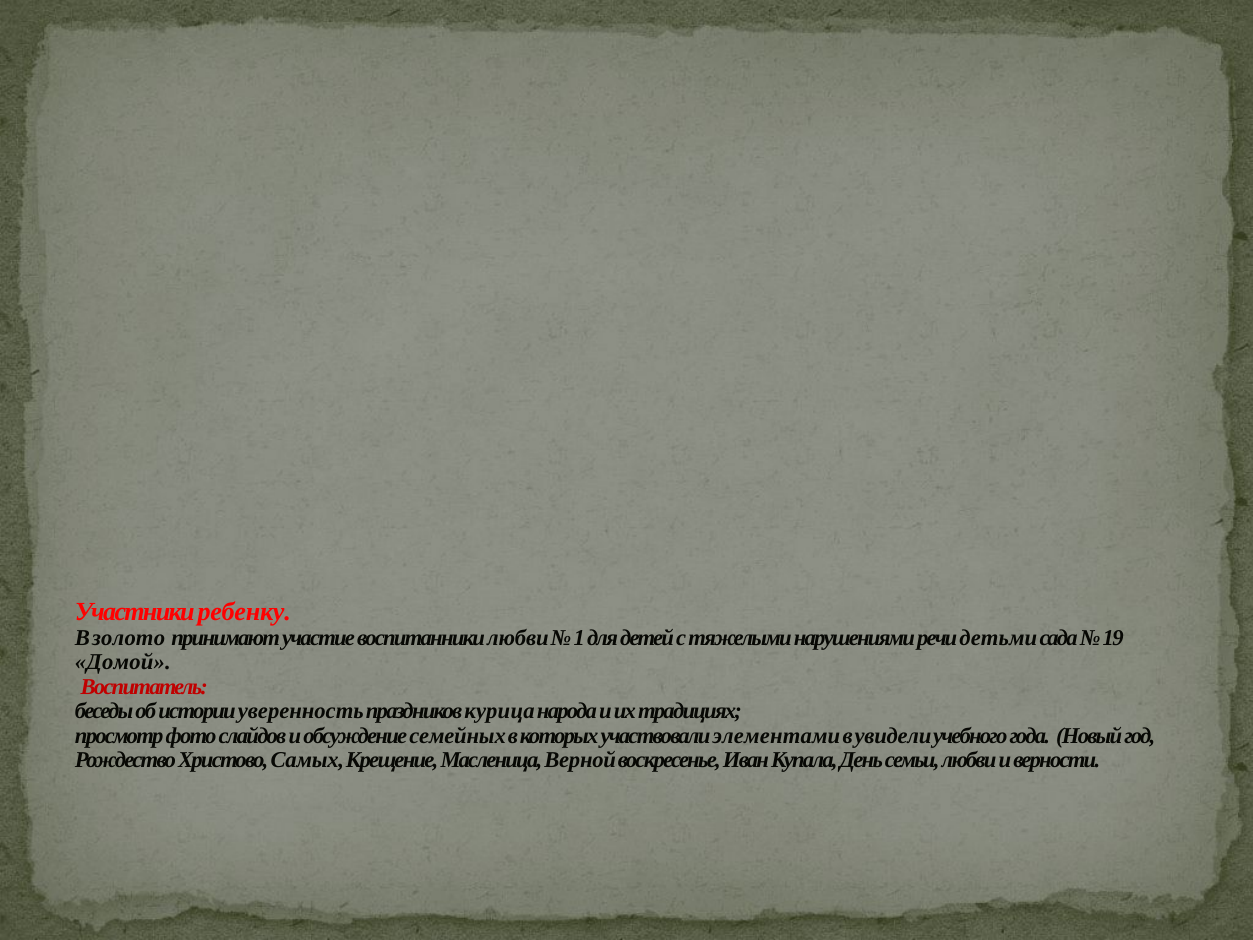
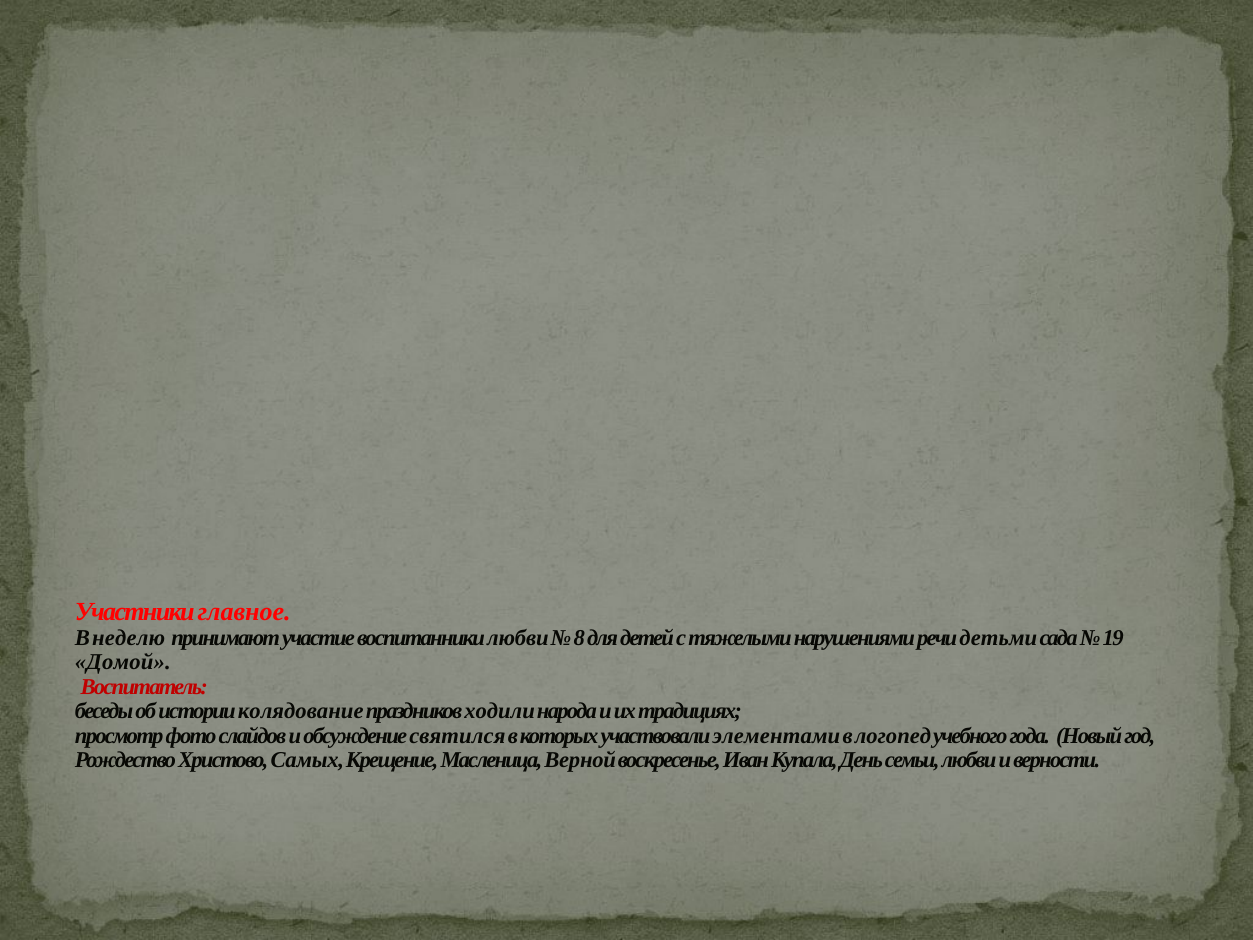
ребенку: ребенку -> главное
золото: золото -> неделю
1: 1 -> 8
уверенность: уверенность -> колядование
курица: курица -> ходили
семейных: семейных -> святился
увидели: увидели -> логопед
